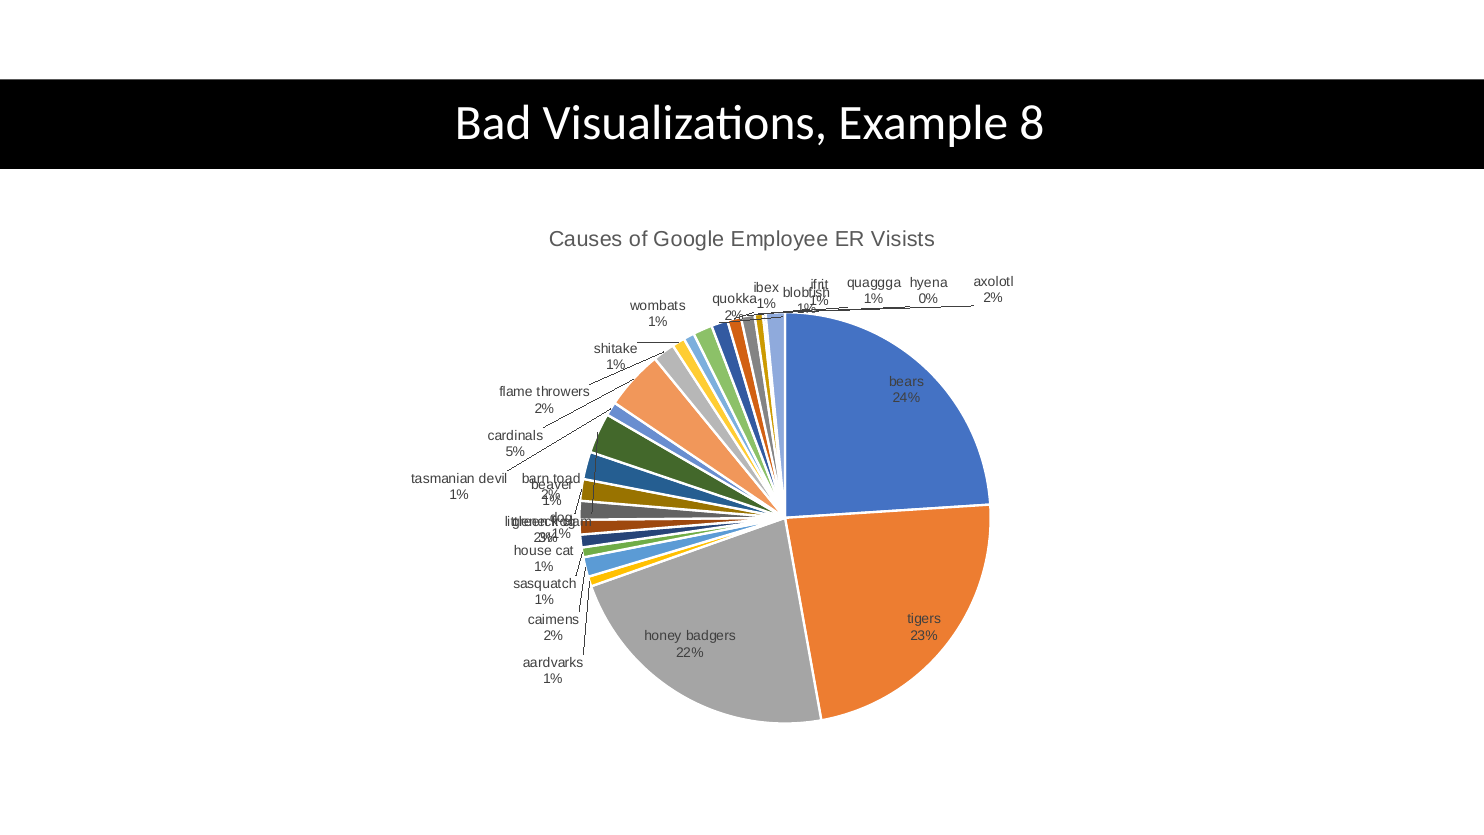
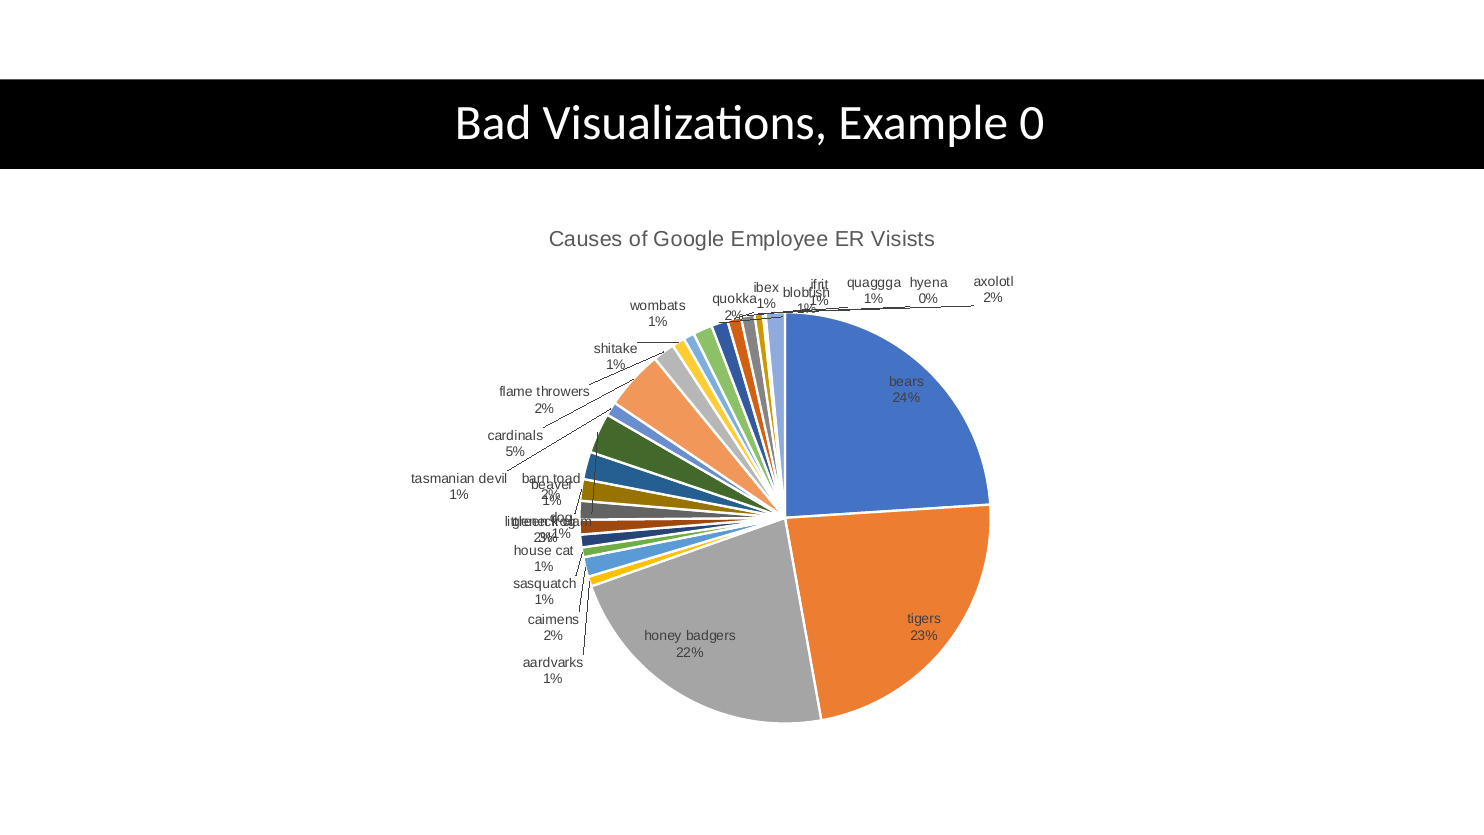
8: 8 -> 0
